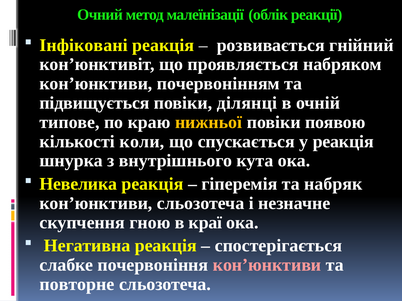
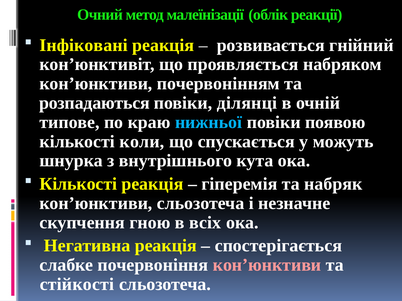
підвищується: підвищується -> розпадаються
нижньої colour: yellow -> light blue
у реакція: реакція -> можуть
Невелика at (78, 184): Невелика -> Кількості
краї: краї -> всіх
повторне: повторне -> стійкості
